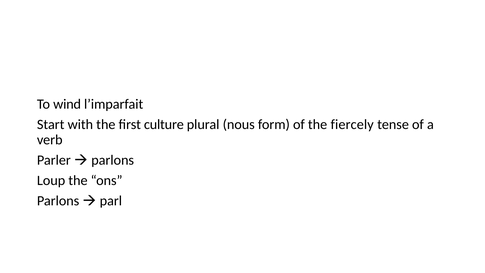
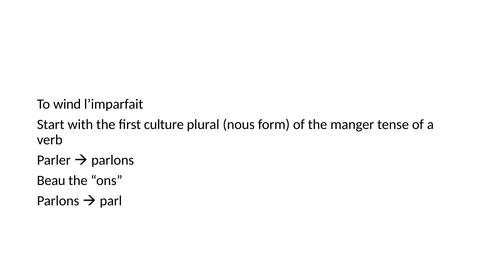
fiercely: fiercely -> manger
Loup: Loup -> Beau
